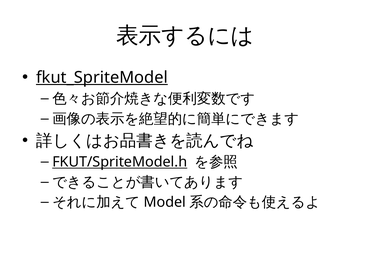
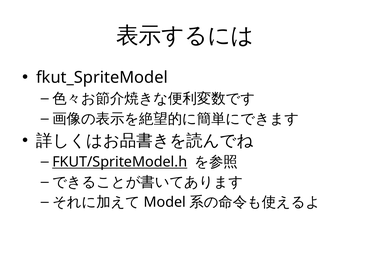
fkut_SpriteModel underline: present -> none
